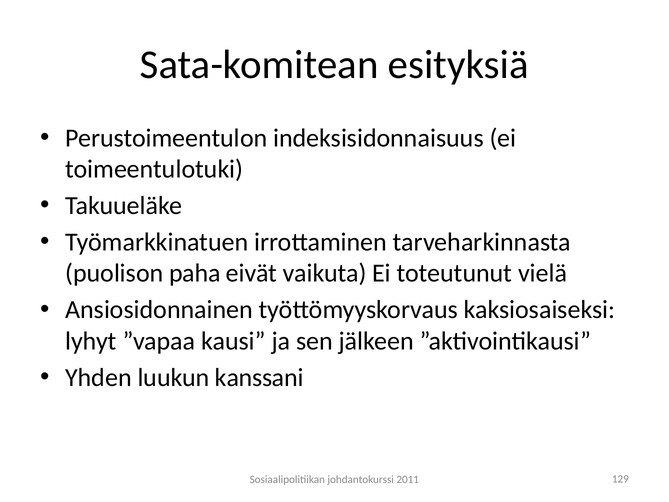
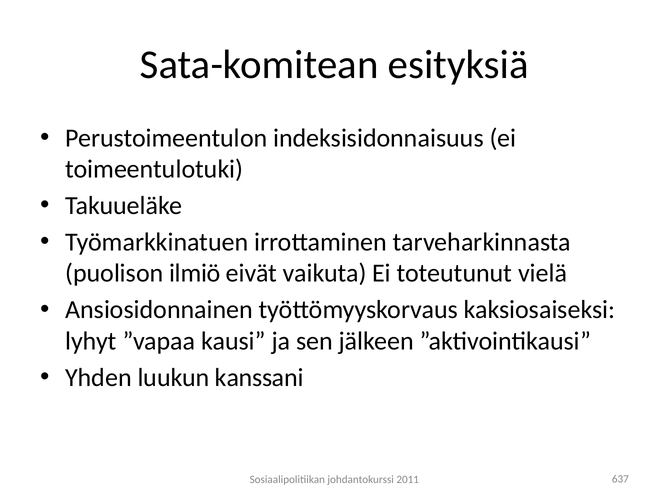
paha: paha -> ilmiö
129: 129 -> 637
